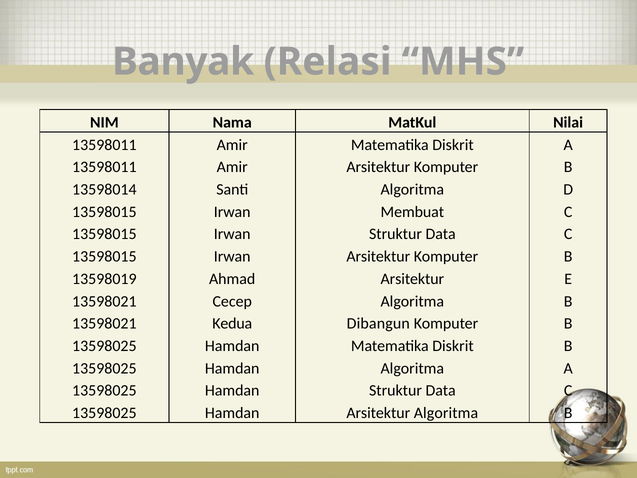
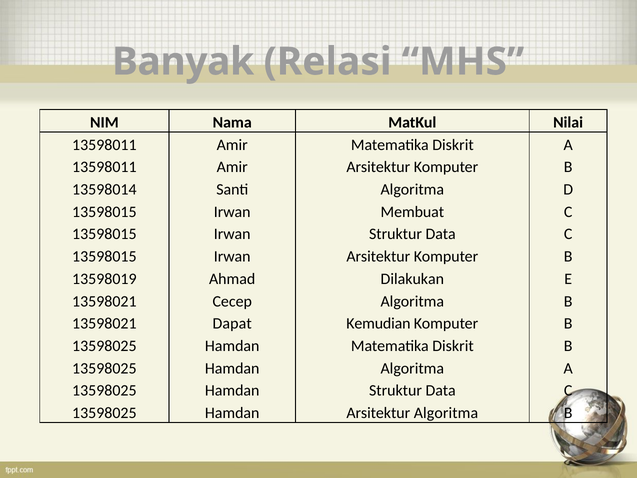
Arsitektur at (412, 279): Arsitektur -> Dilakukan
Kedua: Kedua -> Dapat
Dibangun: Dibangun -> Kemudian
